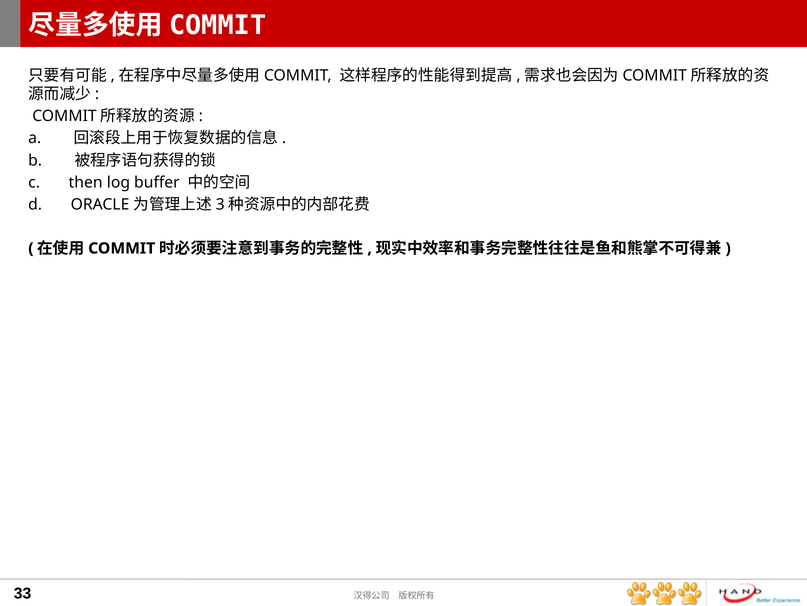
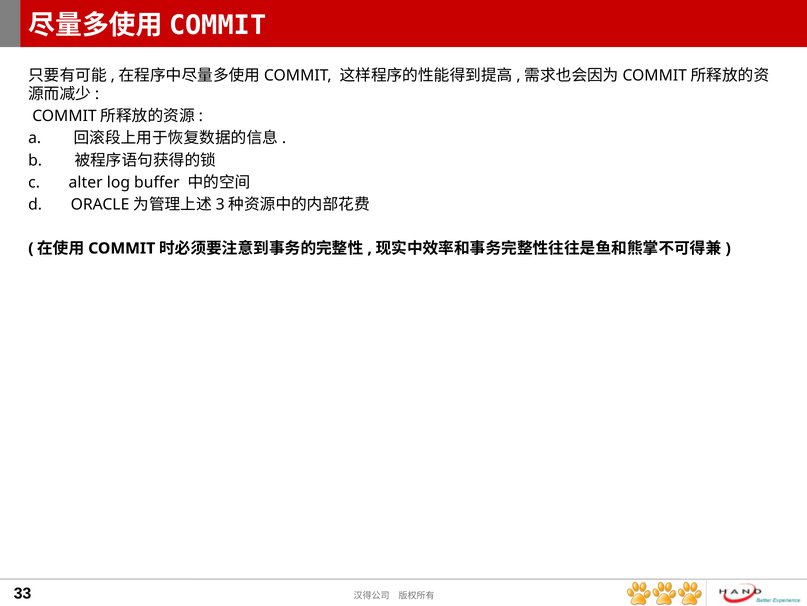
then: then -> alter
